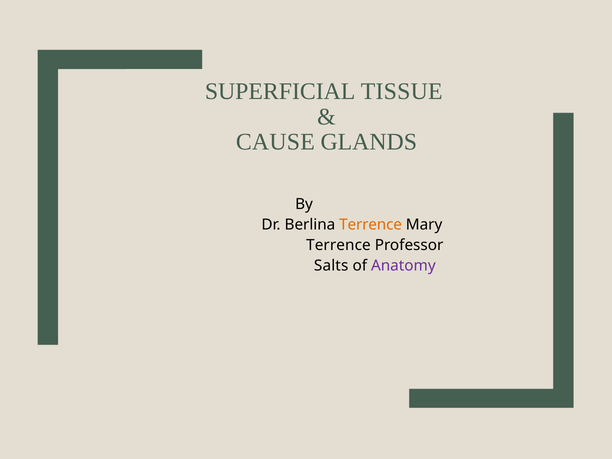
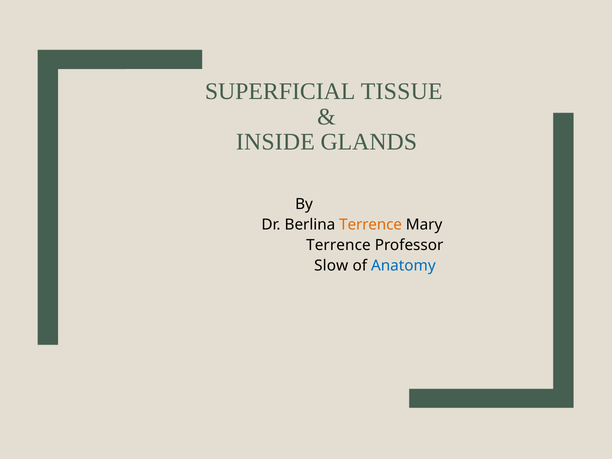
CAUSE: CAUSE -> INSIDE
Salts: Salts -> Slow
Anatomy colour: purple -> blue
